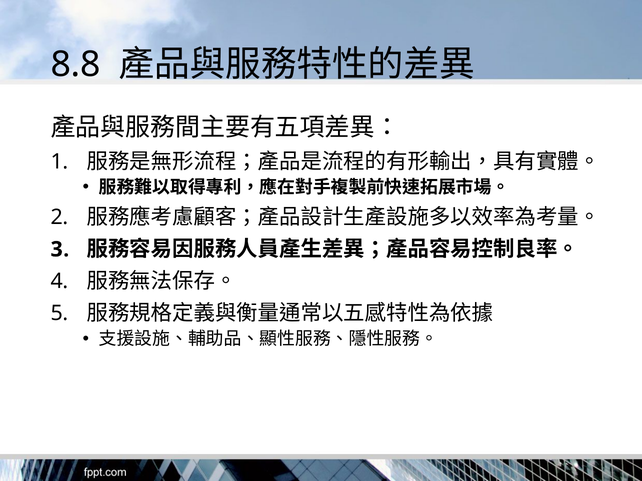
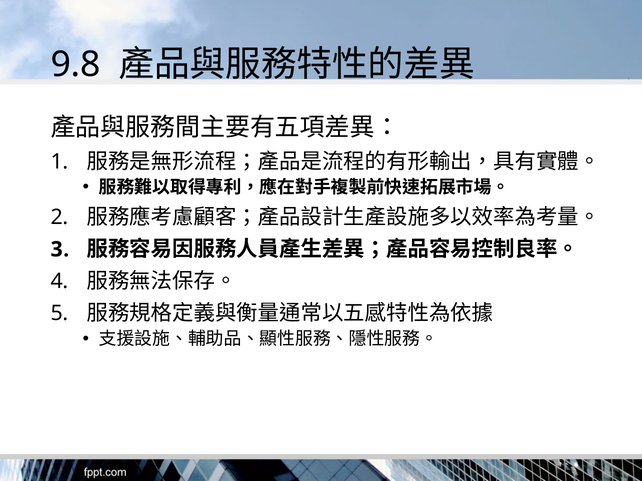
8.8: 8.8 -> 9.8
